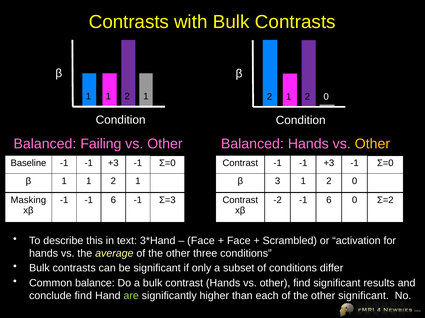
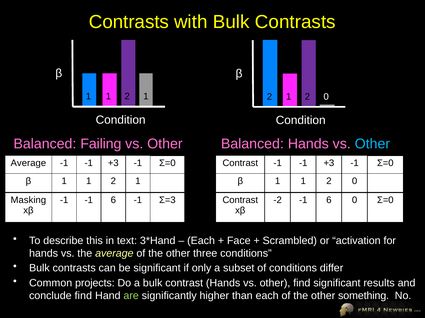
Other at (372, 144) colour: yellow -> light blue
Baseline at (28, 163): Baseline -> Average
3 at (278, 181): 3 -> 1
0 Σ=2: Σ=2 -> Σ=0
Face at (201, 241): Face -> Each
balance: balance -> projects
other significant: significant -> something
